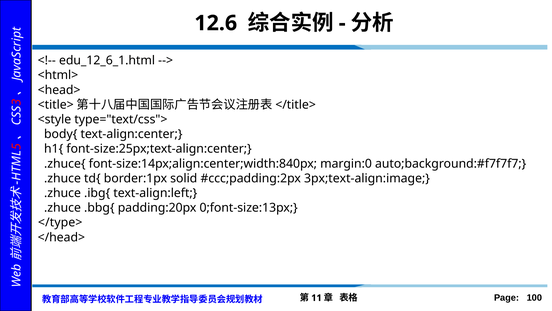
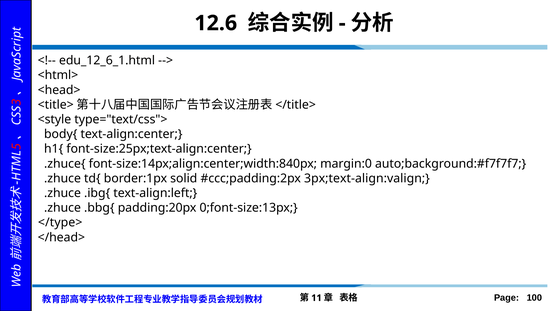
3px;text-align:image: 3px;text-align:image -> 3px;text-align:valign
